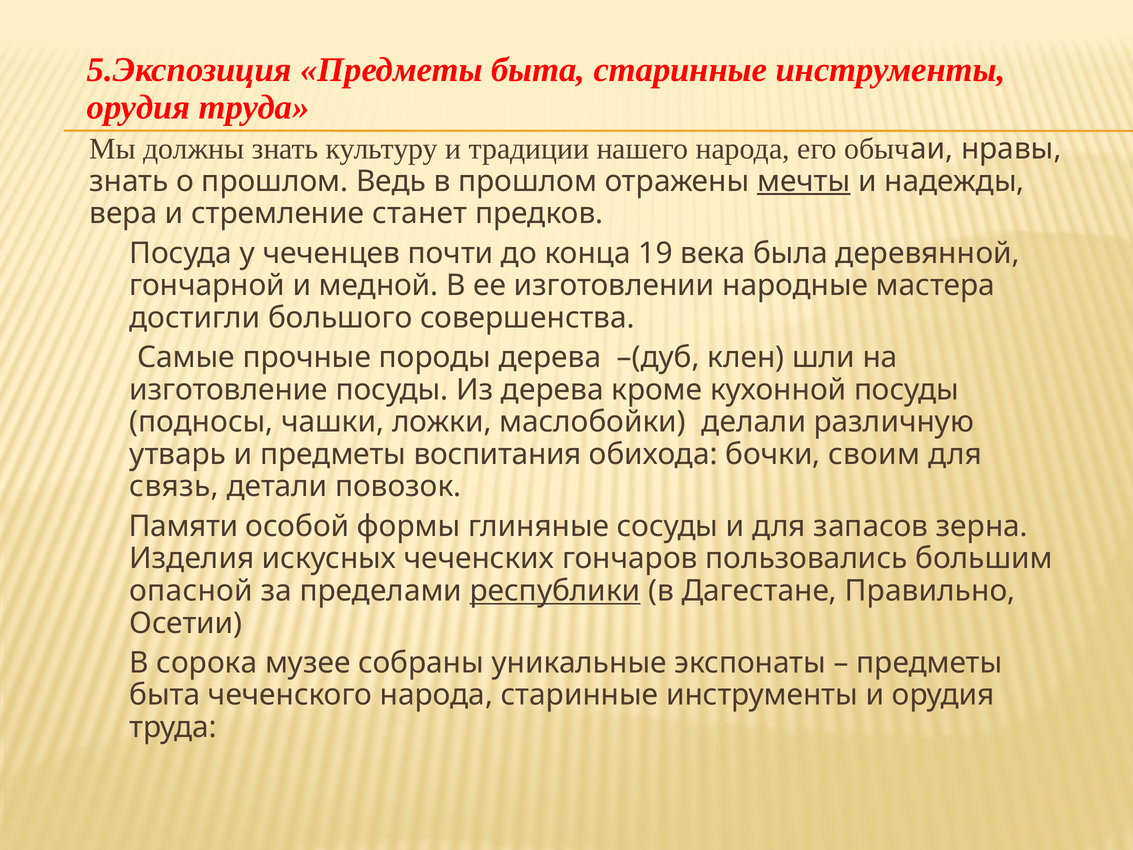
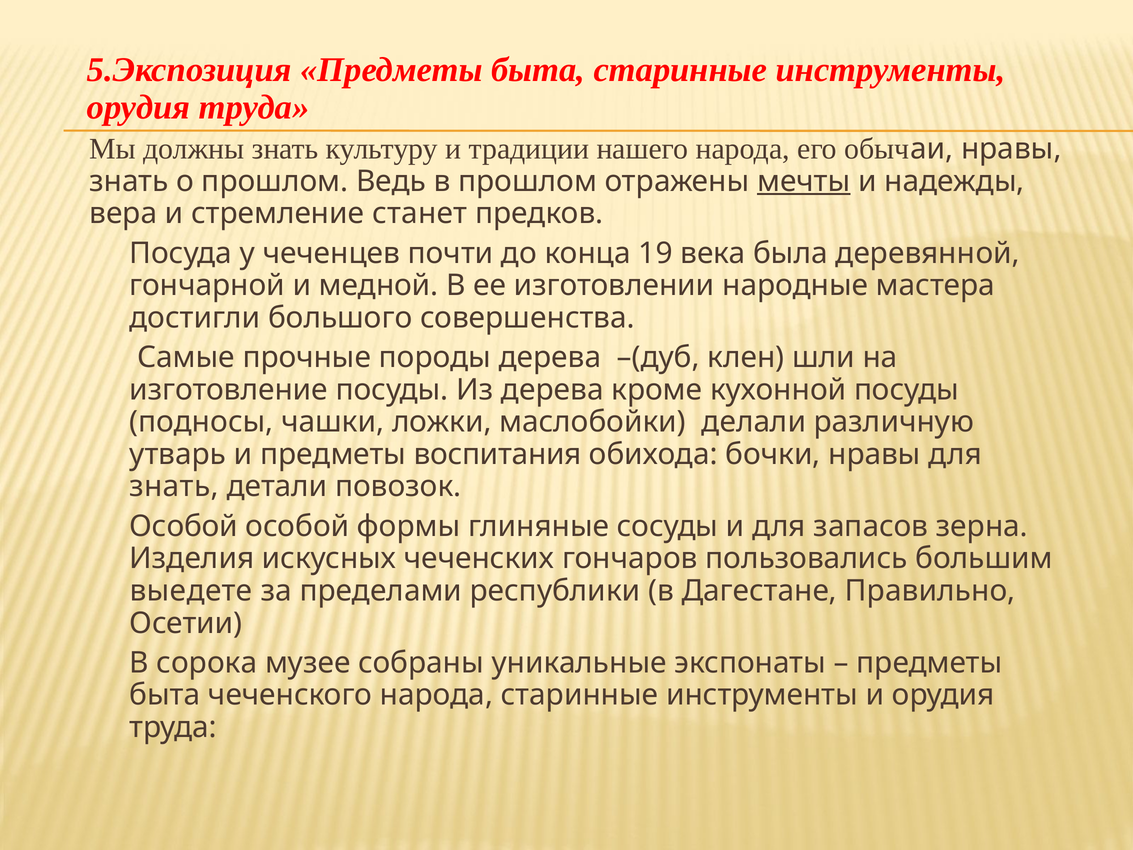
бочки своим: своим -> нравы
связь at (174, 486): связь -> знать
Памяти at (184, 526): Памяти -> Особой
опасной: опасной -> выедете
республики underline: present -> none
